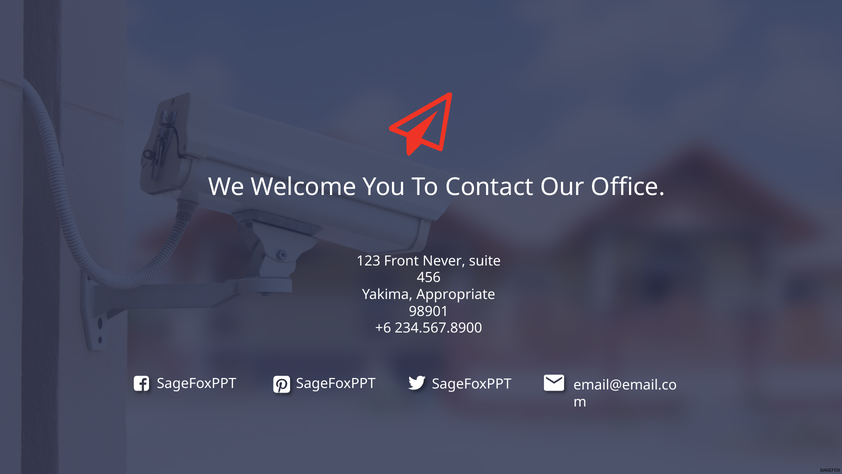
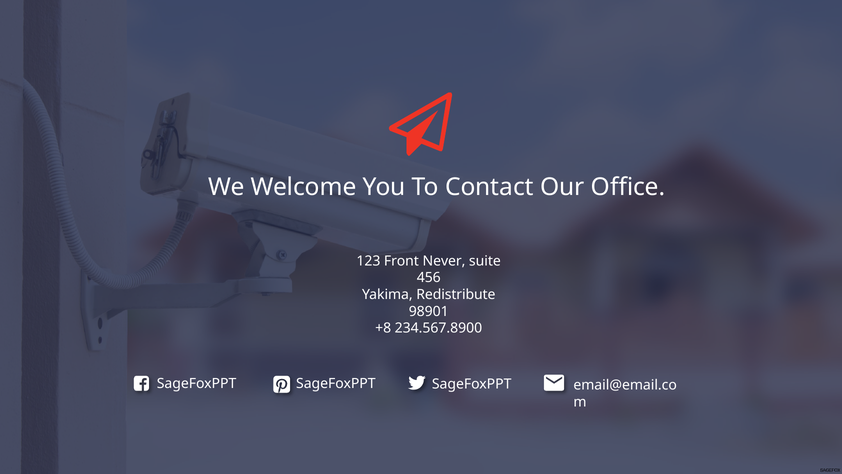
Appropriate: Appropriate -> Redistribute
+6: +6 -> +8
